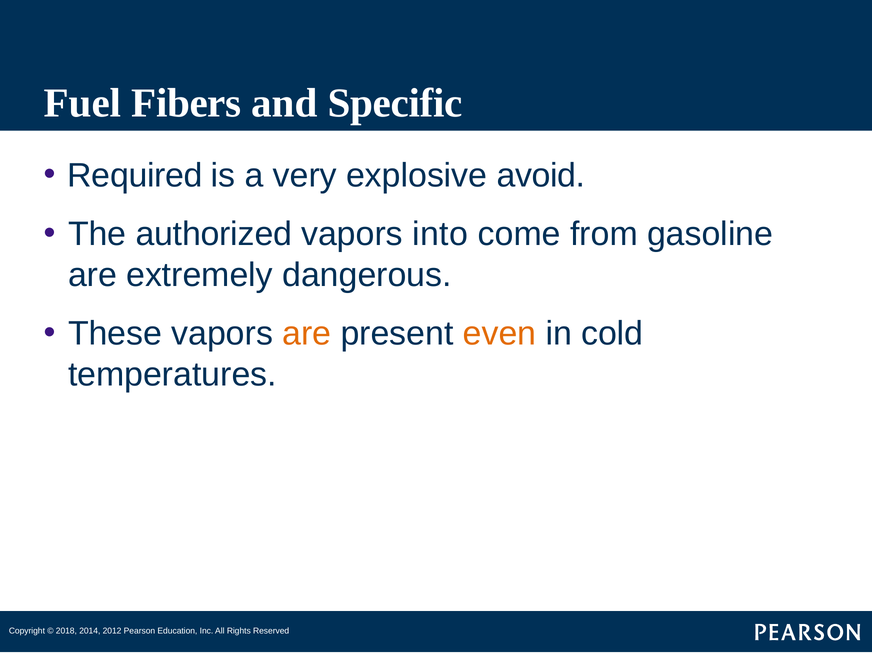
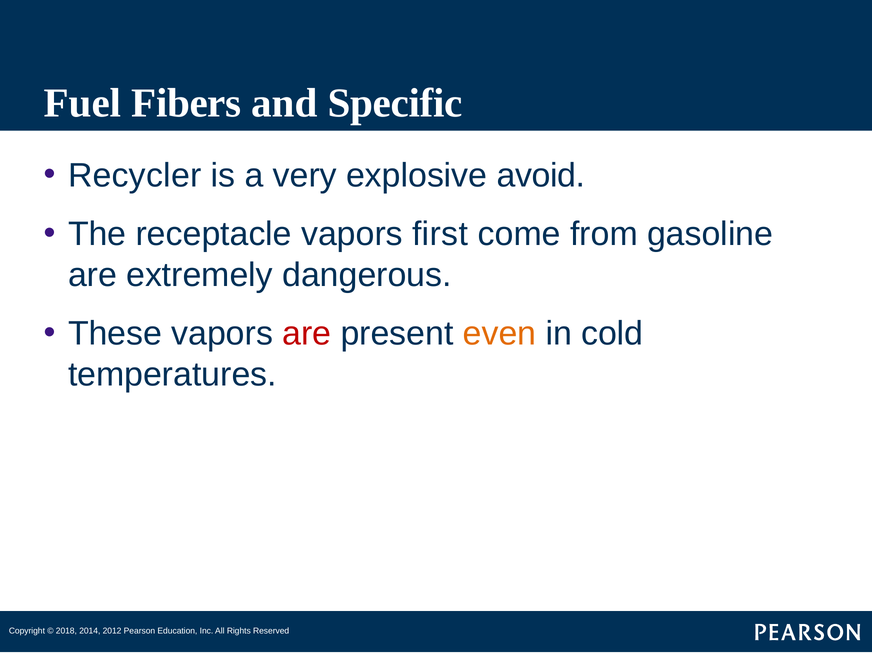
Required: Required -> Recycler
authorized: authorized -> receptacle
into: into -> first
are at (307, 334) colour: orange -> red
